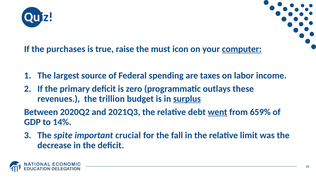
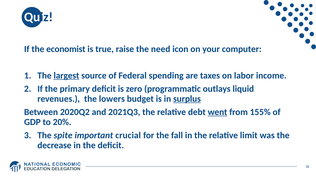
purchases: purchases -> economist
must: must -> need
computer underline: present -> none
largest underline: none -> present
these: these -> liquid
trillion: trillion -> lowers
659%: 659% -> 155%
14%: 14% -> 20%
